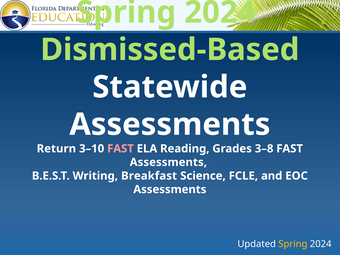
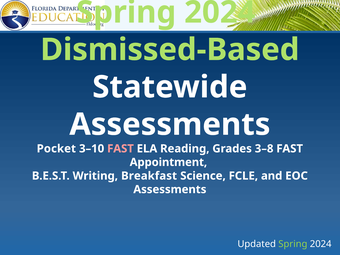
Return: Return -> Pocket
Assessments at (168, 162): Assessments -> Appointment
Spring at (293, 244) colour: yellow -> light green
